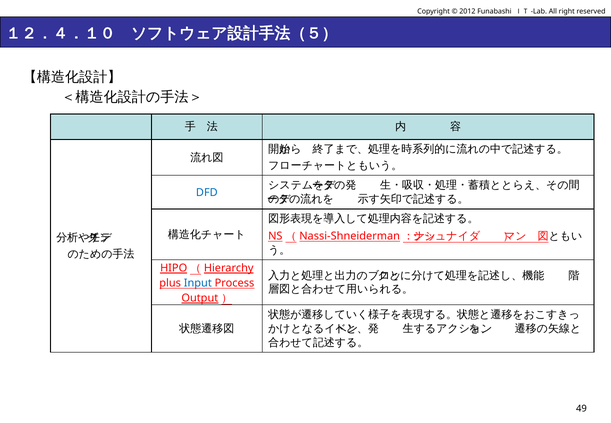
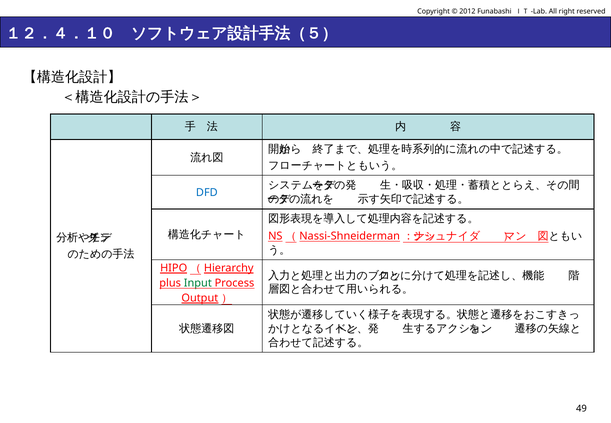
Input colour: blue -> green
